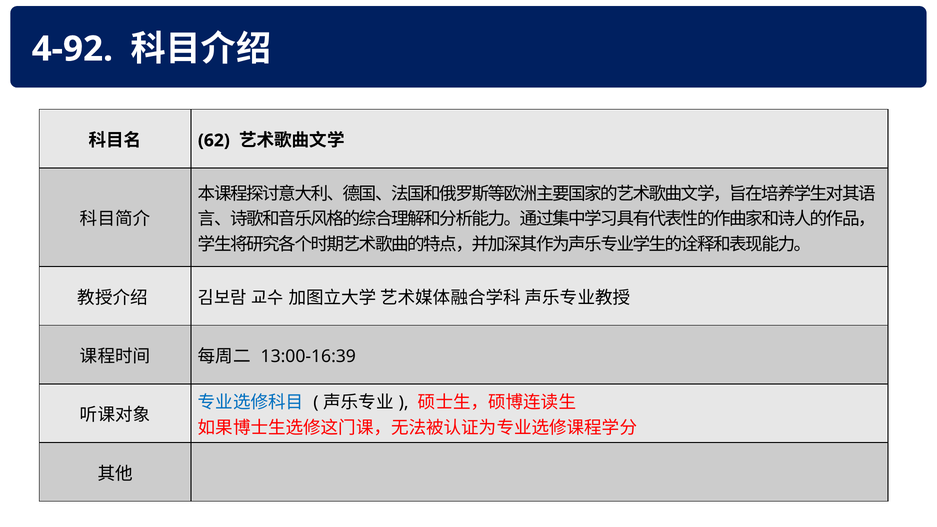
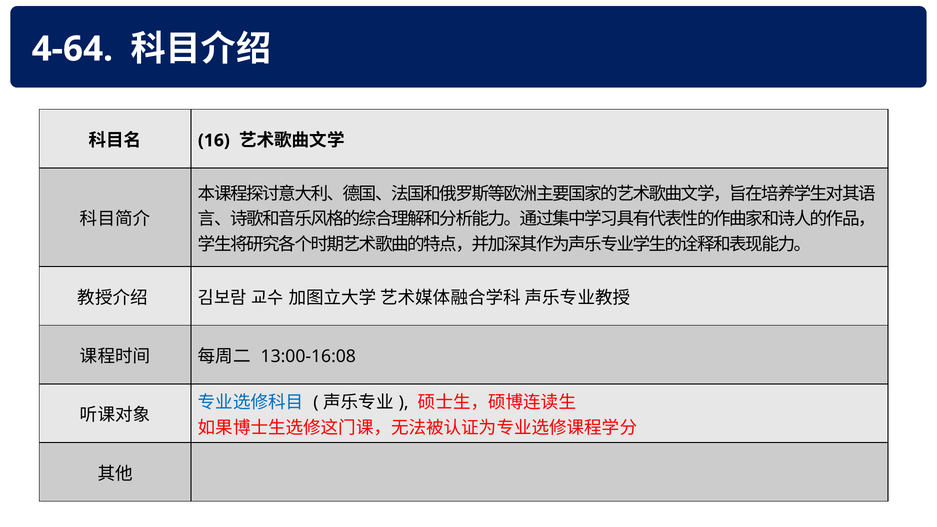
4-92: 4-92 -> 4-64
62: 62 -> 16
13:00-16:39: 13:00-16:39 -> 13:00-16:08
